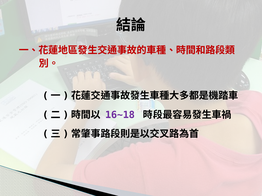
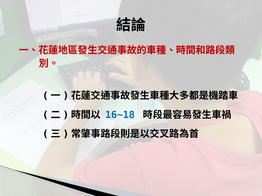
16~18 colour: purple -> blue
